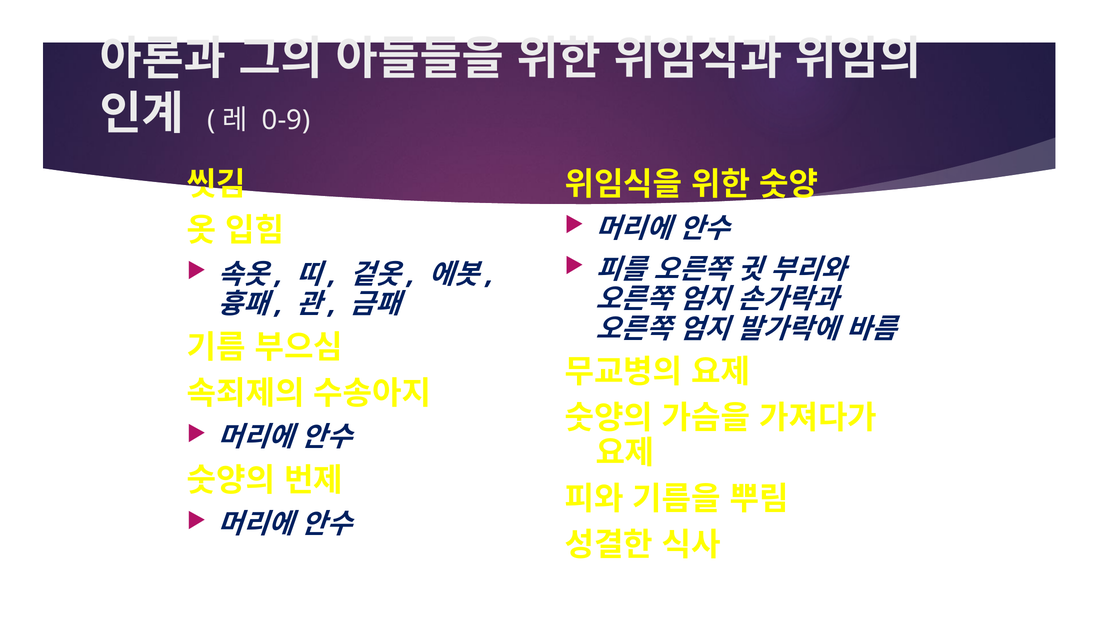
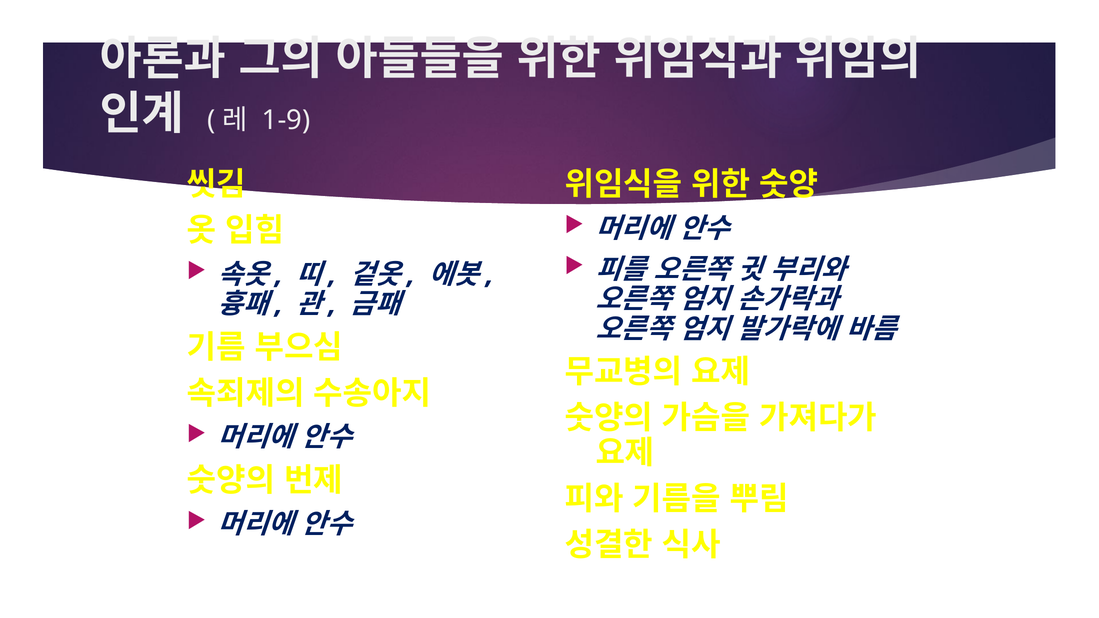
0-9: 0-9 -> 1-9
